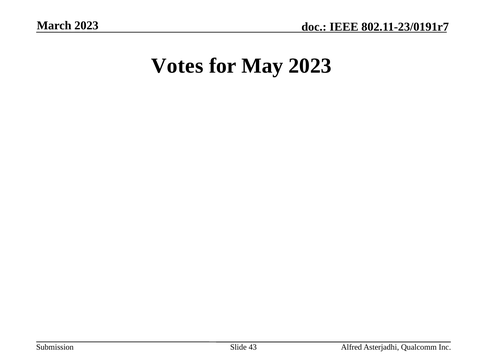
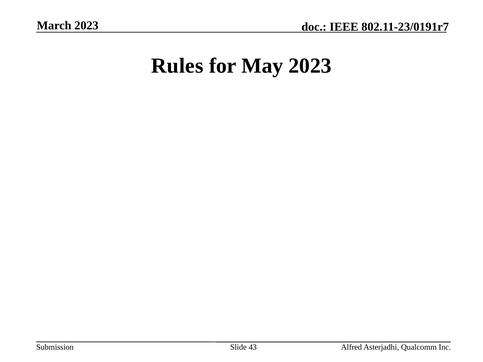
Votes: Votes -> Rules
